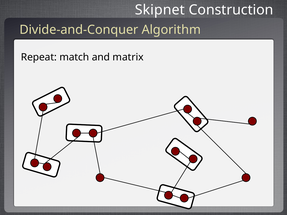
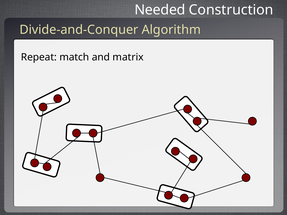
Skipnet: Skipnet -> Needed
